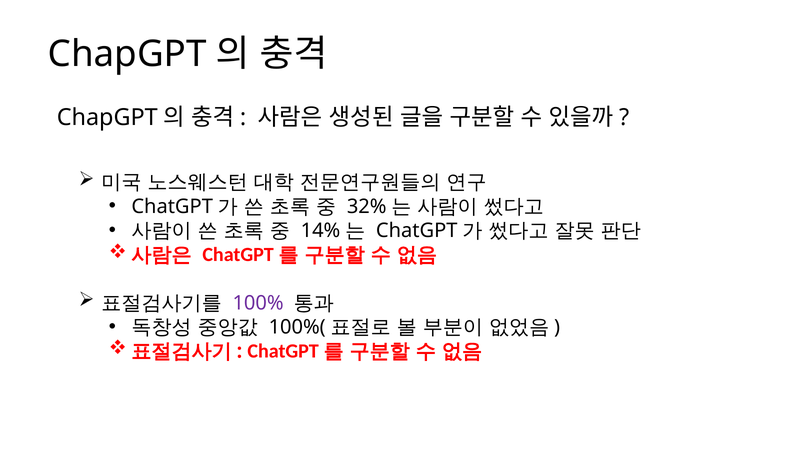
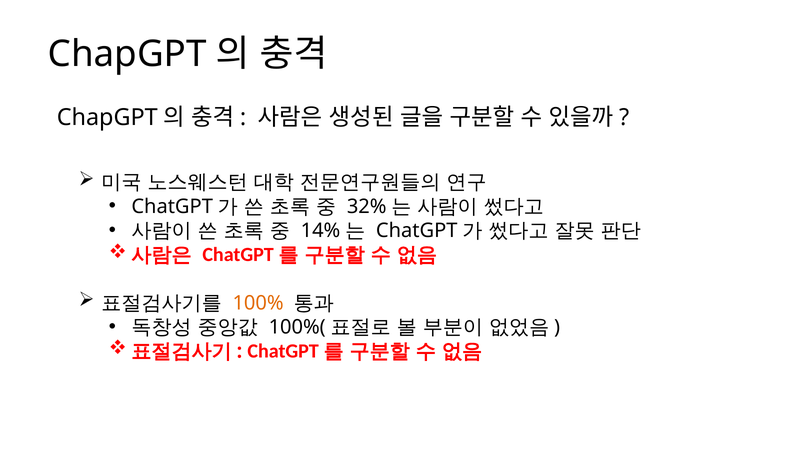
100% colour: purple -> orange
